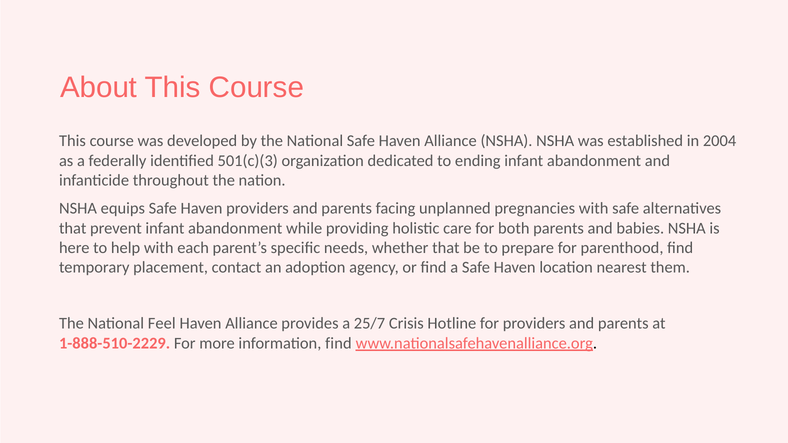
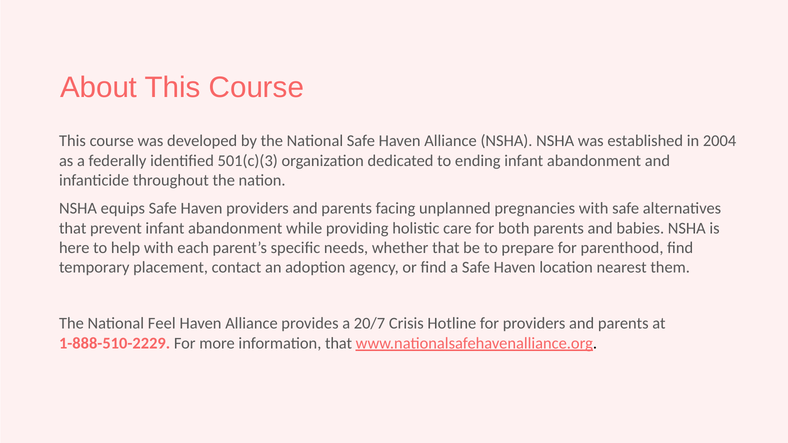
25/7: 25/7 -> 20/7
information find: find -> that
